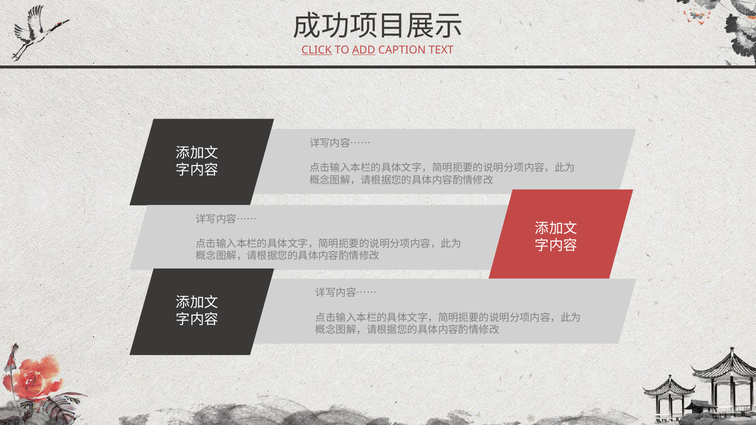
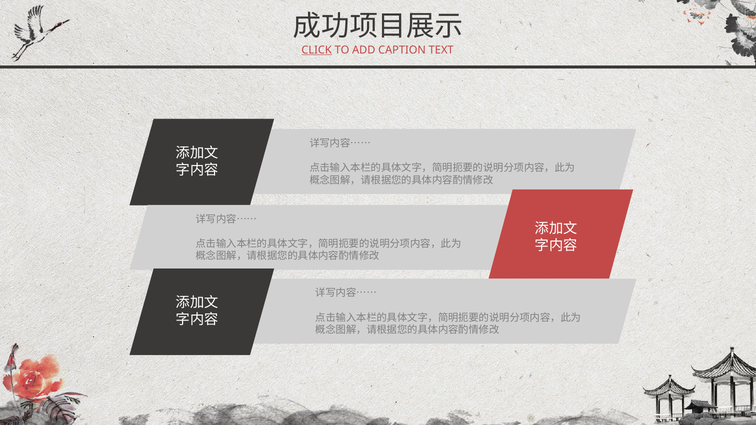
ADD underline: present -> none
